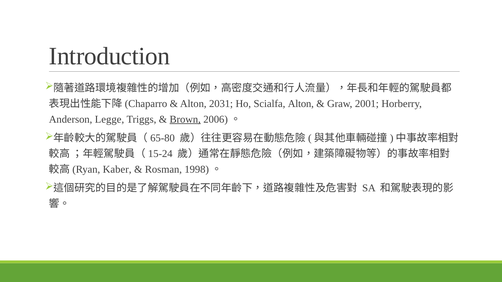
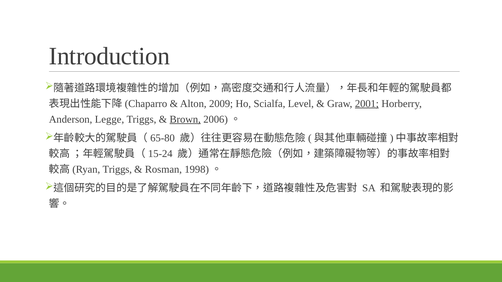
2031: 2031 -> 2009
Scialfa Alton: Alton -> Level
2001 underline: none -> present
Kaber at (117, 170): Kaber -> Triggs
